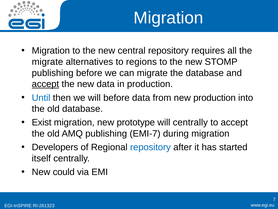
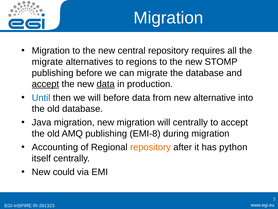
data at (106, 84) underline: none -> present
new production: production -> alternative
Exist: Exist -> Java
new prototype: prototype -> migration
EMI-7: EMI-7 -> EMI-8
Developers: Developers -> Accounting
repository at (150, 147) colour: blue -> orange
started: started -> python
